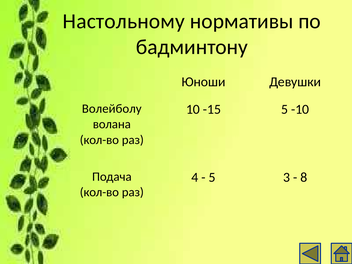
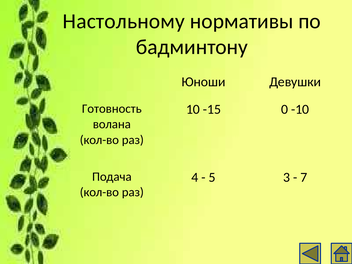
Волейболу: Волейболу -> Готовность
-15 5: 5 -> 0
8: 8 -> 7
